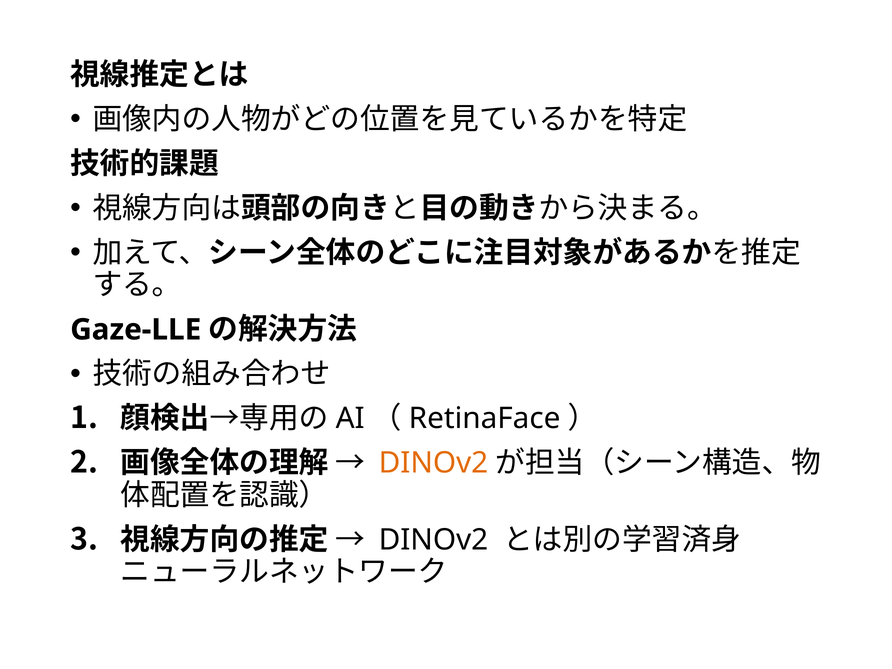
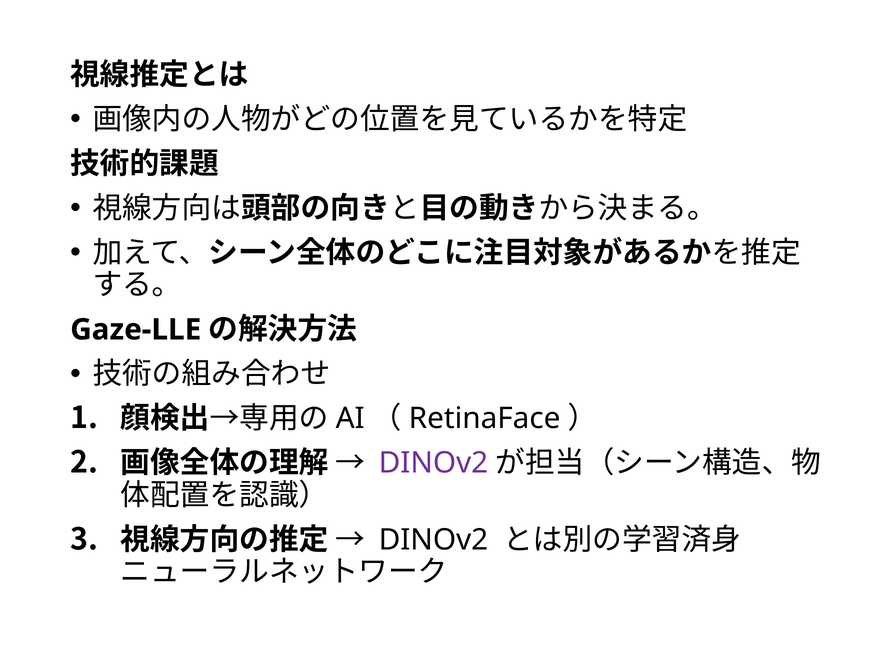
DINOv2 at (433, 463) colour: orange -> purple
